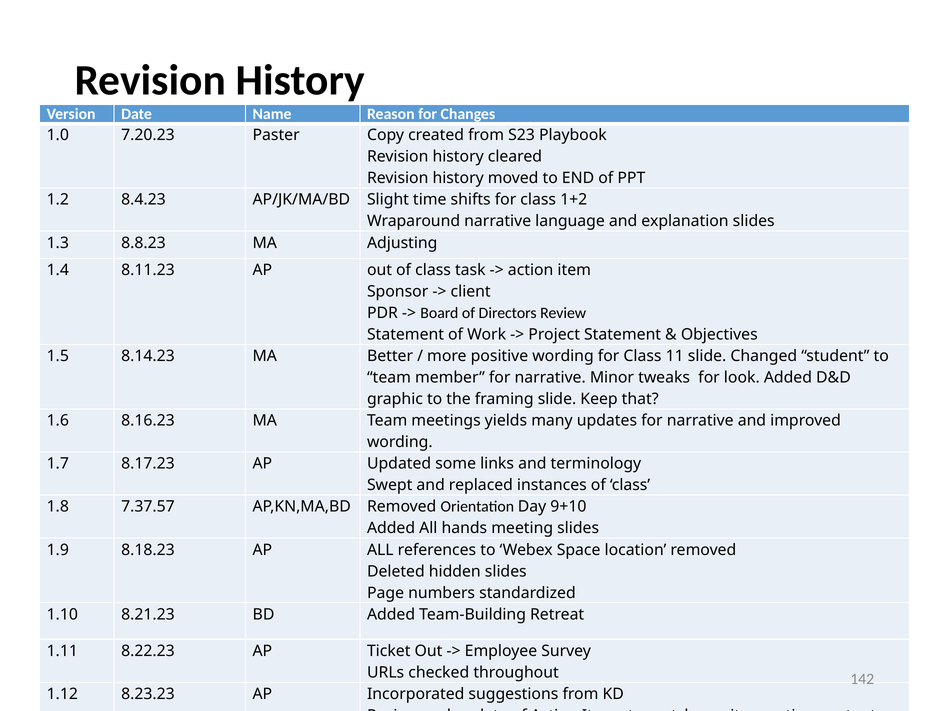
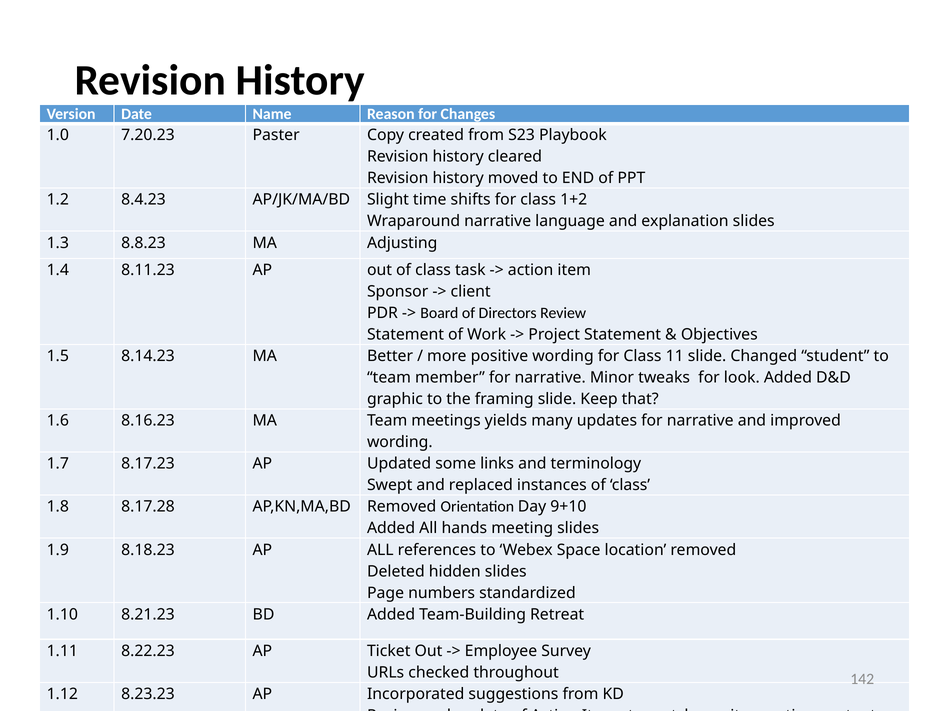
7.37.57: 7.37.57 -> 8.17.28
